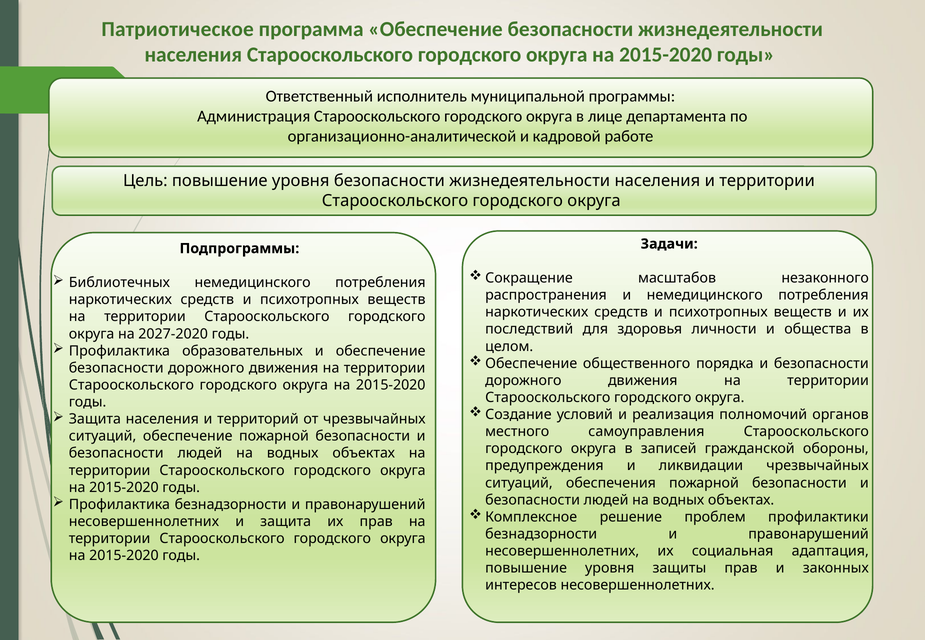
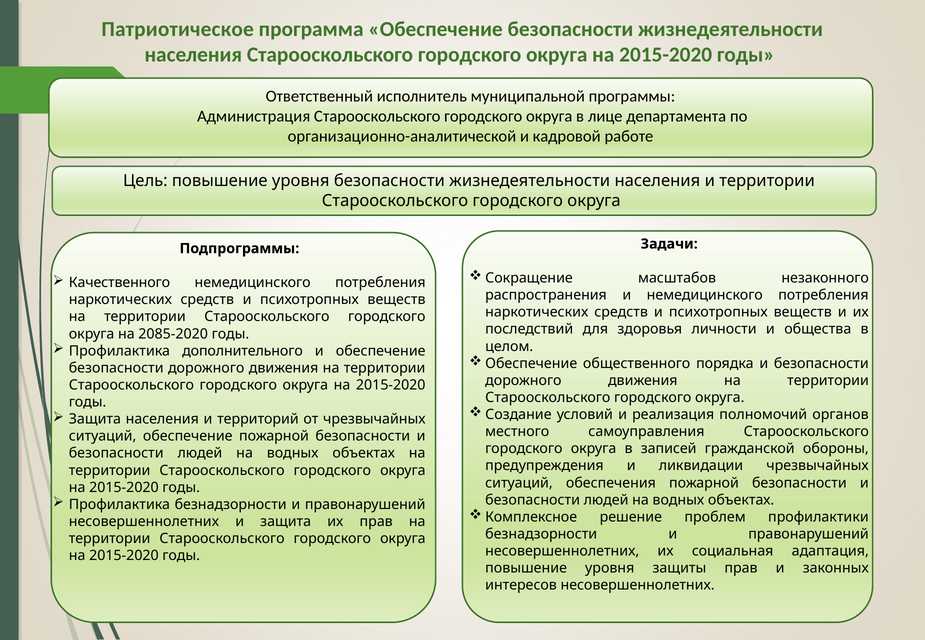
Библиотечных: Библиотечных -> Качественного
2027-2020: 2027-2020 -> 2085-2020
образовательных: образовательных -> дополнительного
